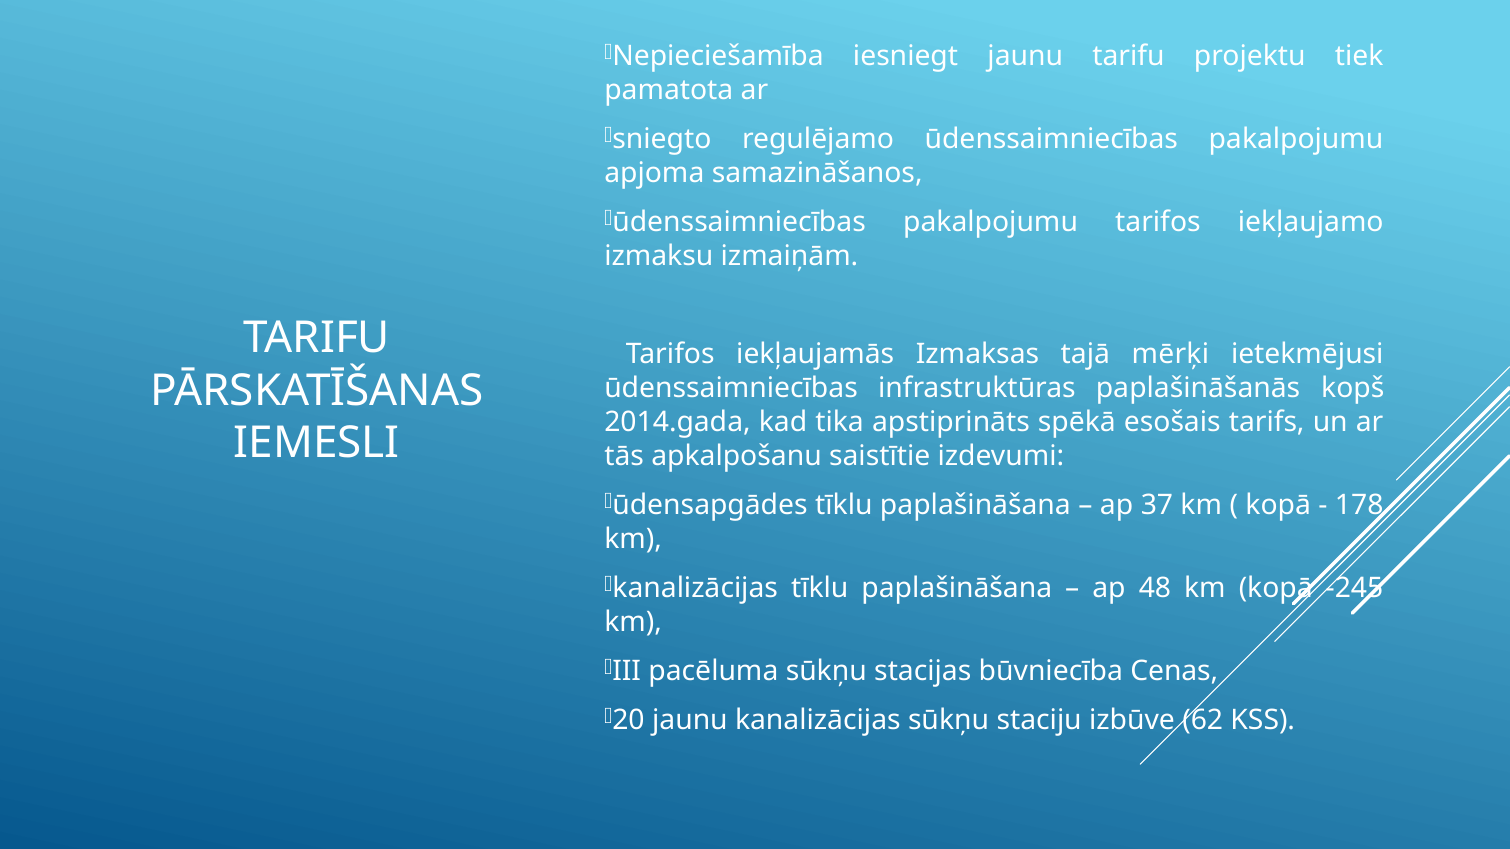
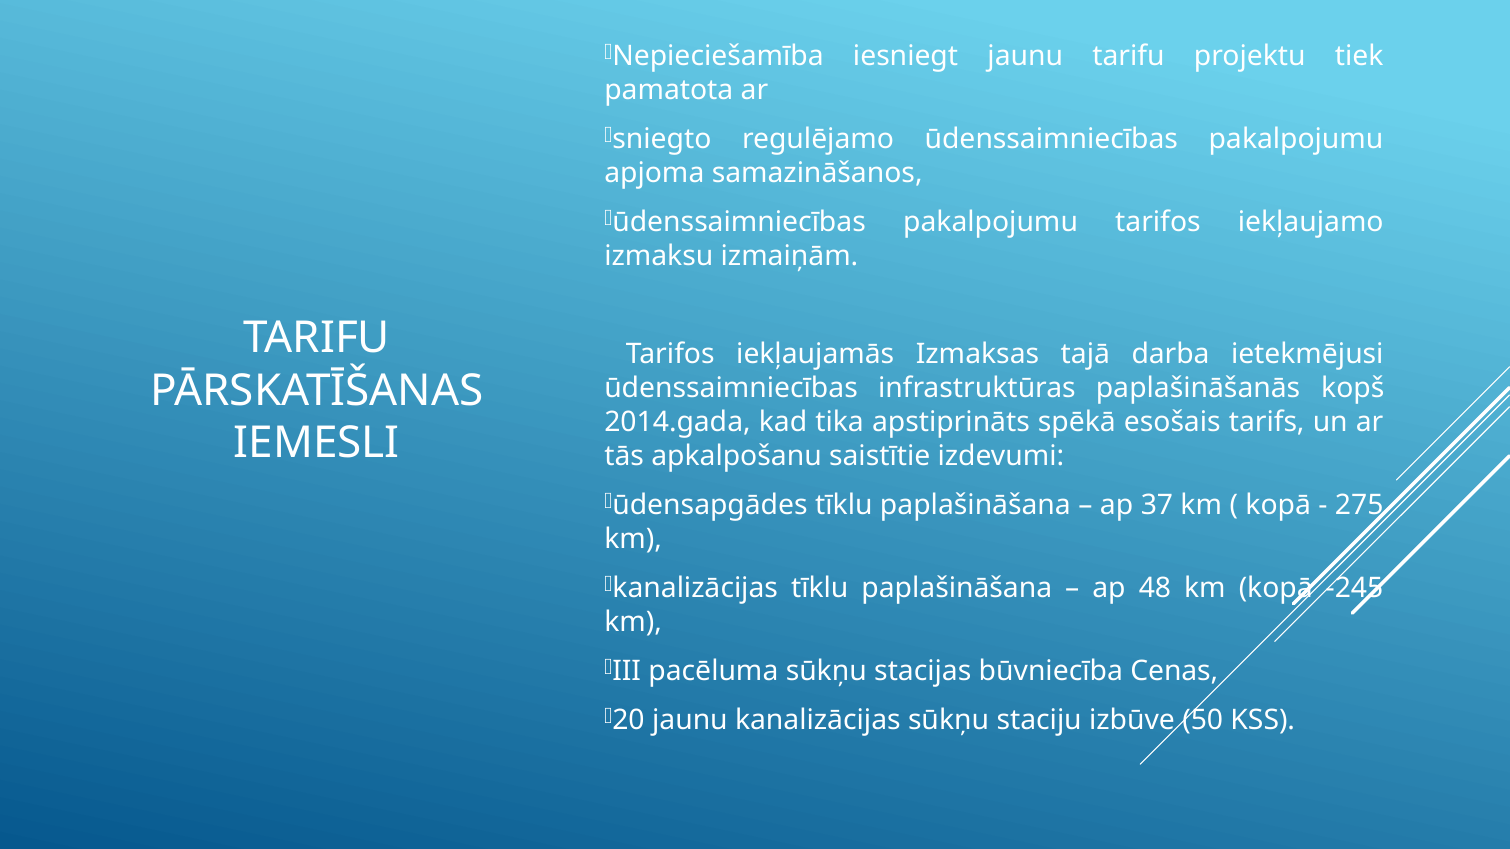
mērķi: mērķi -> darba
178: 178 -> 275
62: 62 -> 50
